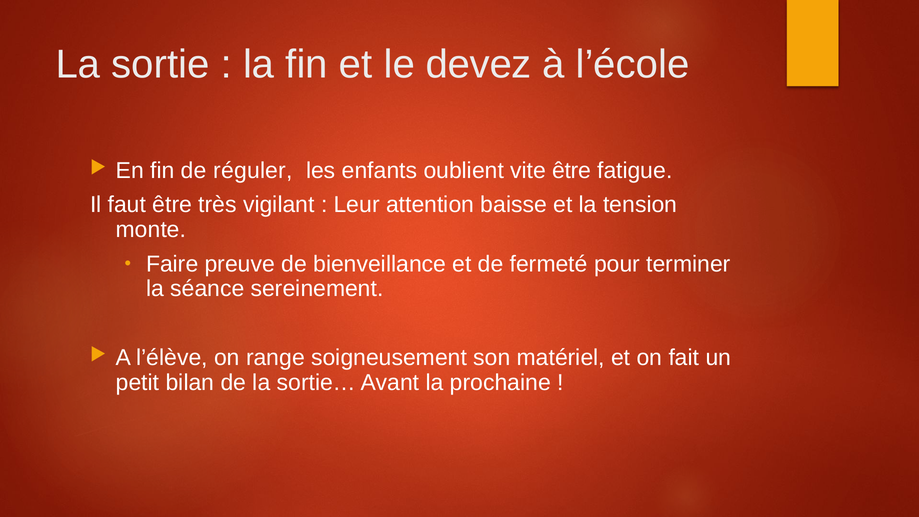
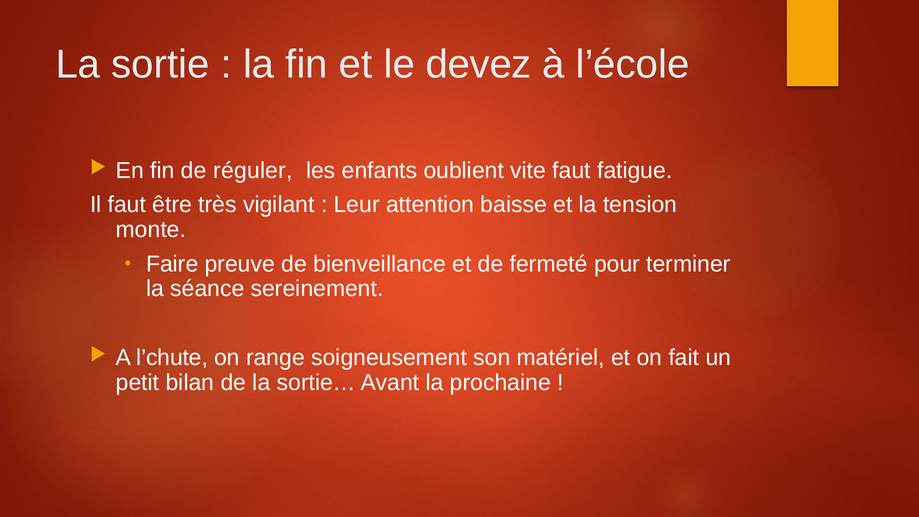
vite être: être -> faut
l’élève: l’élève -> l’chute
